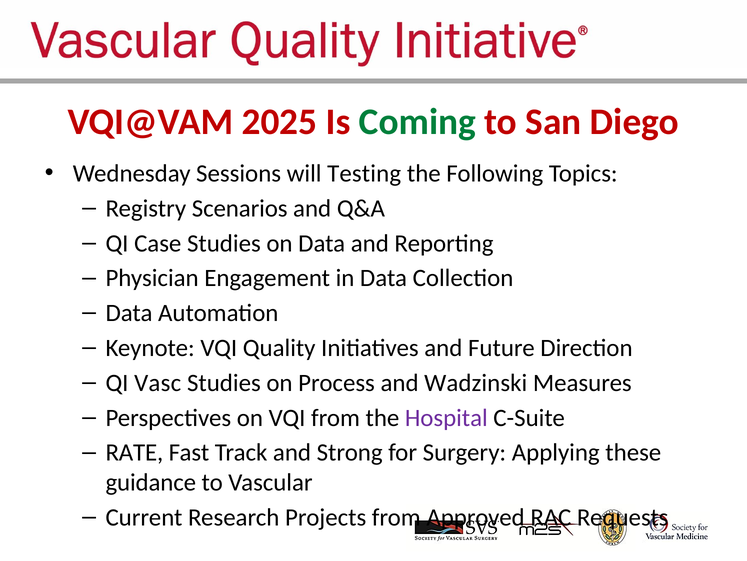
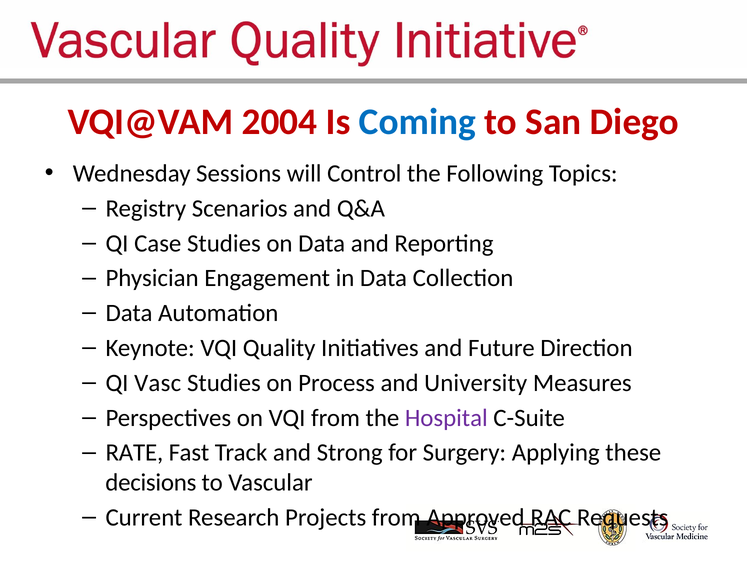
2025: 2025 -> 2004
Coming colour: green -> blue
Testing: Testing -> Control
Wadzinski: Wadzinski -> University
guidance: guidance -> decisions
